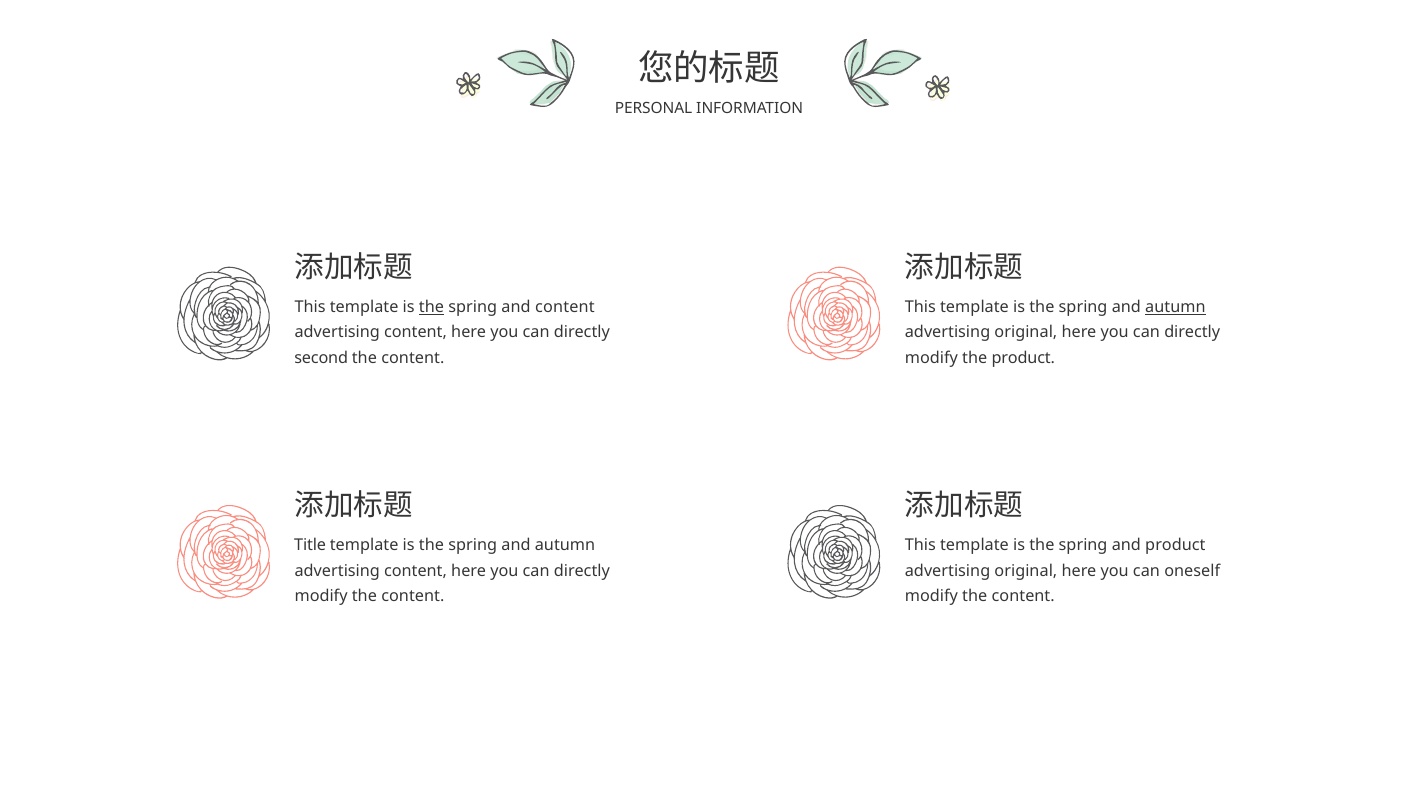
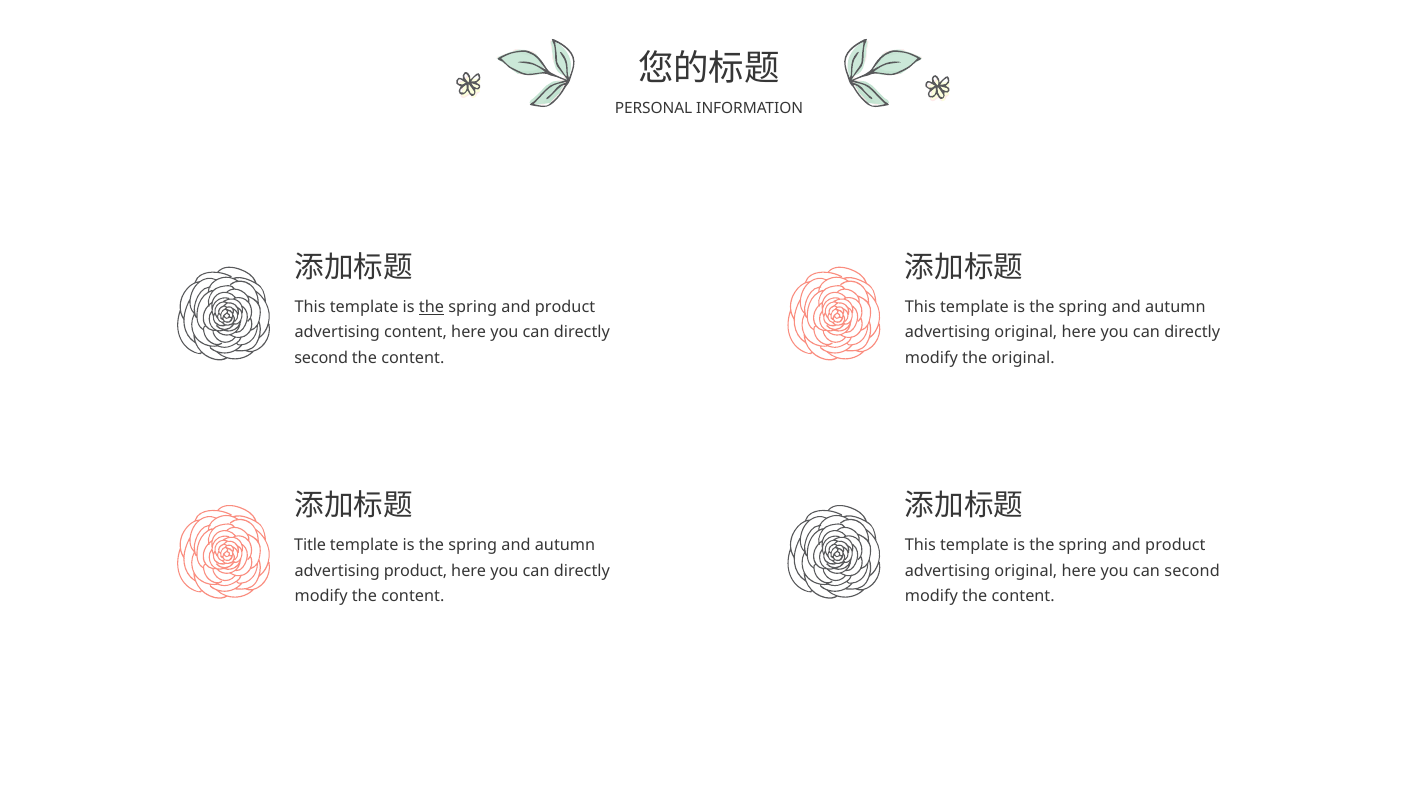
content at (565, 307): content -> product
autumn at (1175, 307) underline: present -> none
the product: product -> original
content at (415, 571): content -> product
can oneself: oneself -> second
